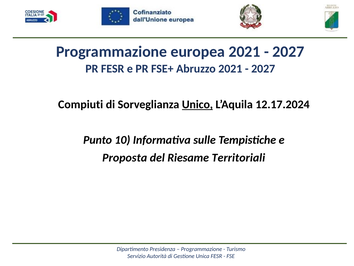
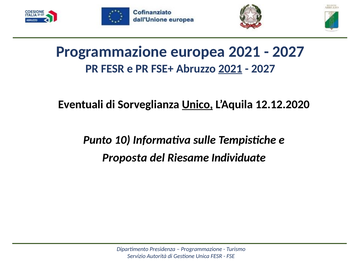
2021 at (230, 68) underline: none -> present
Compiuti: Compiuti -> Eventuali
12.17.2024: 12.17.2024 -> 12.12.2020
Territoriali: Territoriali -> Individuate
